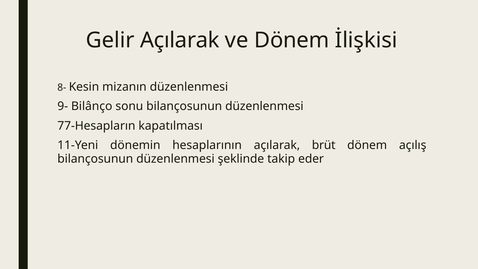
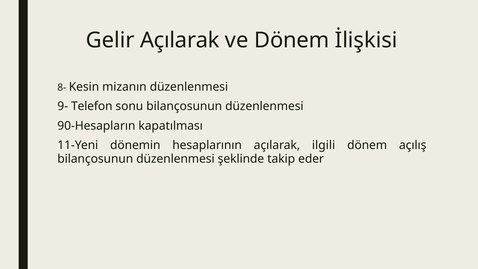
Bilânço: Bilânço -> Telefon
77-Hesapların: 77-Hesapların -> 90-Hesapların
brüt: brüt -> ilgili
